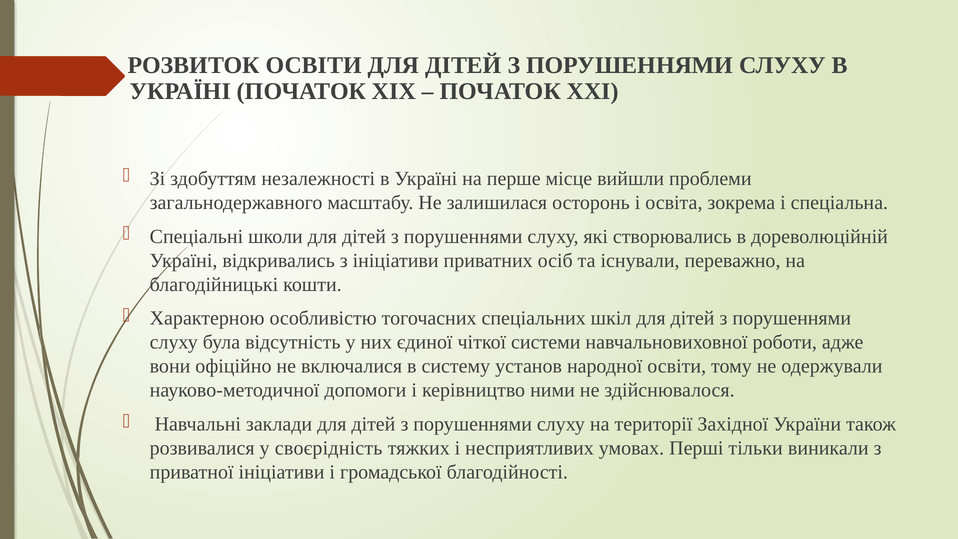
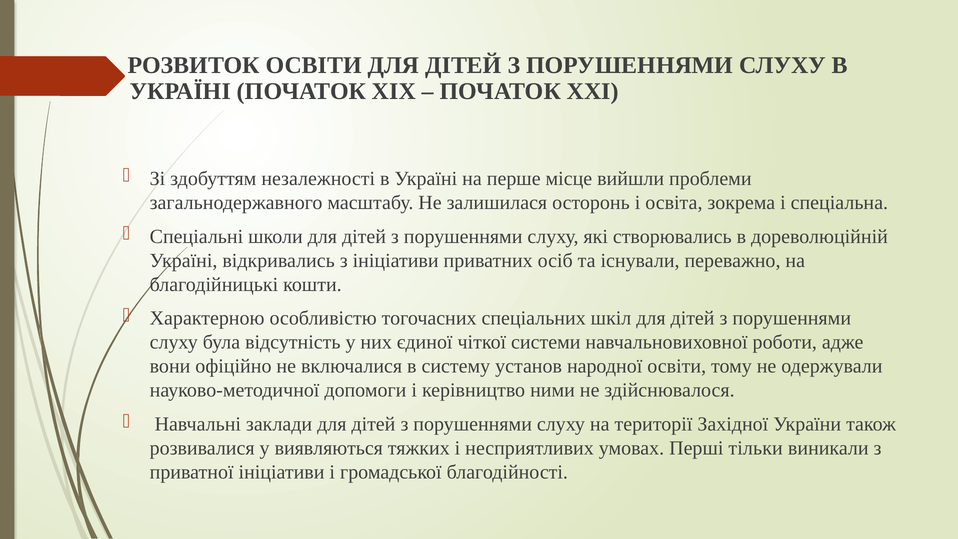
своєрідність: своєрідність -> виявляються
